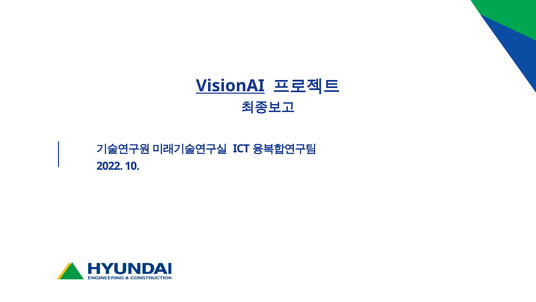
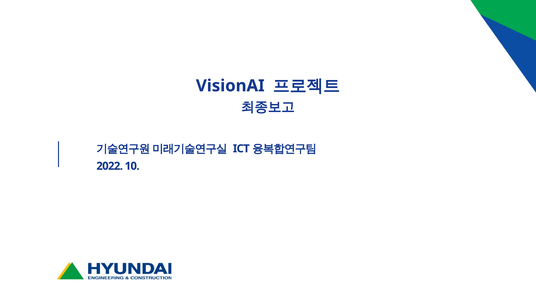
VisionAI underline: present -> none
